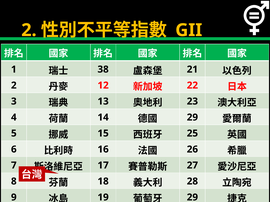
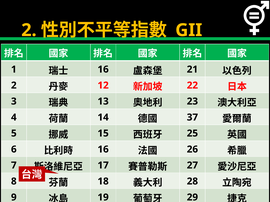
38 at (103, 70): 38 -> 16
29 at (192, 118): 29 -> 37
